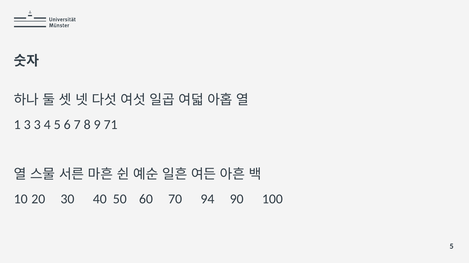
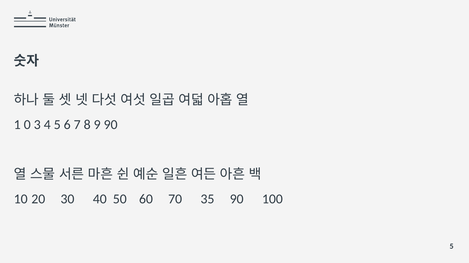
1 3: 3 -> 0
9 71: 71 -> 90
94: 94 -> 35
